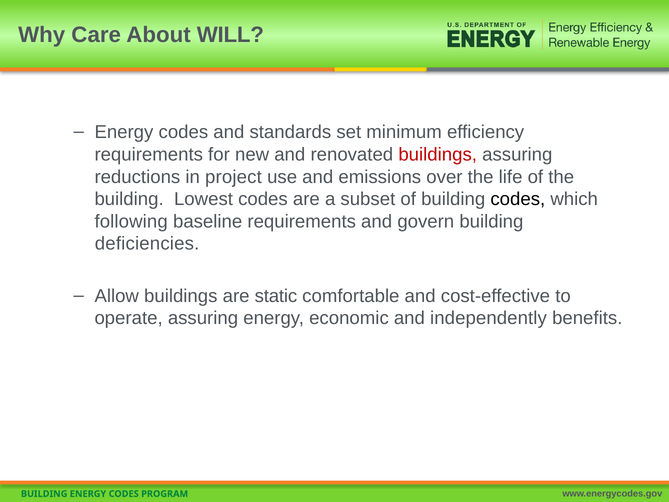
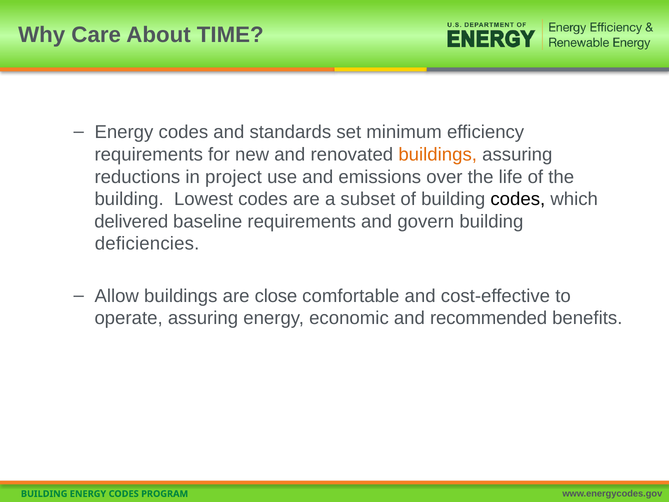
WILL: WILL -> TIME
buildings at (438, 155) colour: red -> orange
following: following -> delivered
static: static -> close
independently: independently -> recommended
